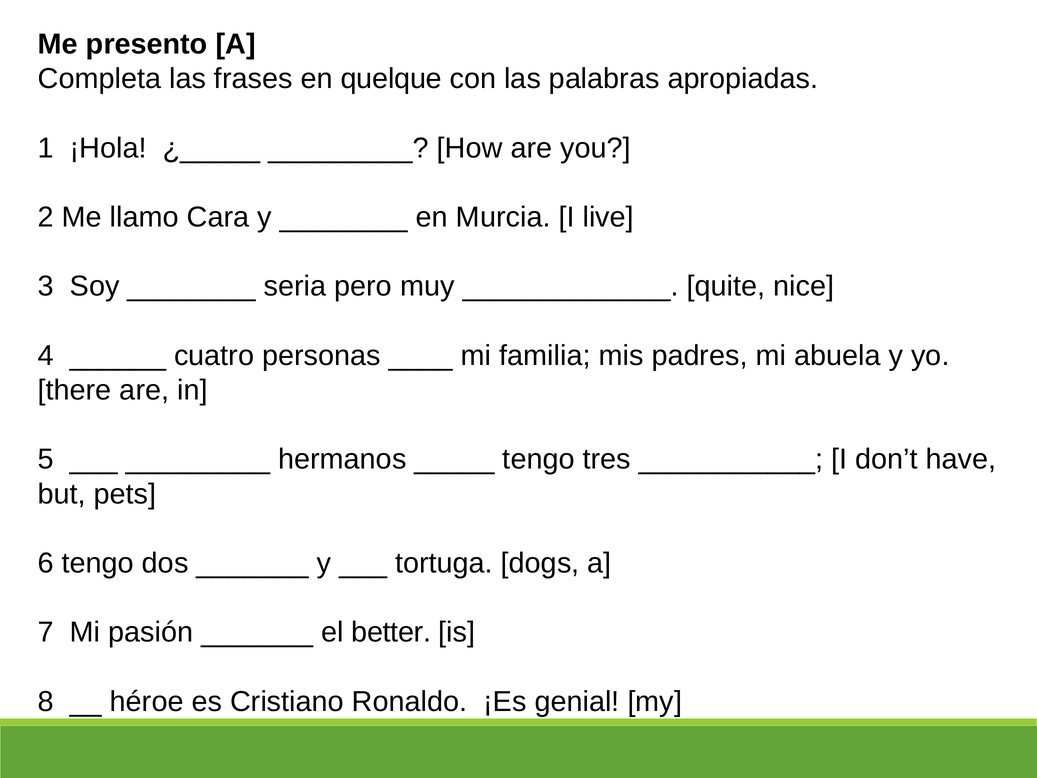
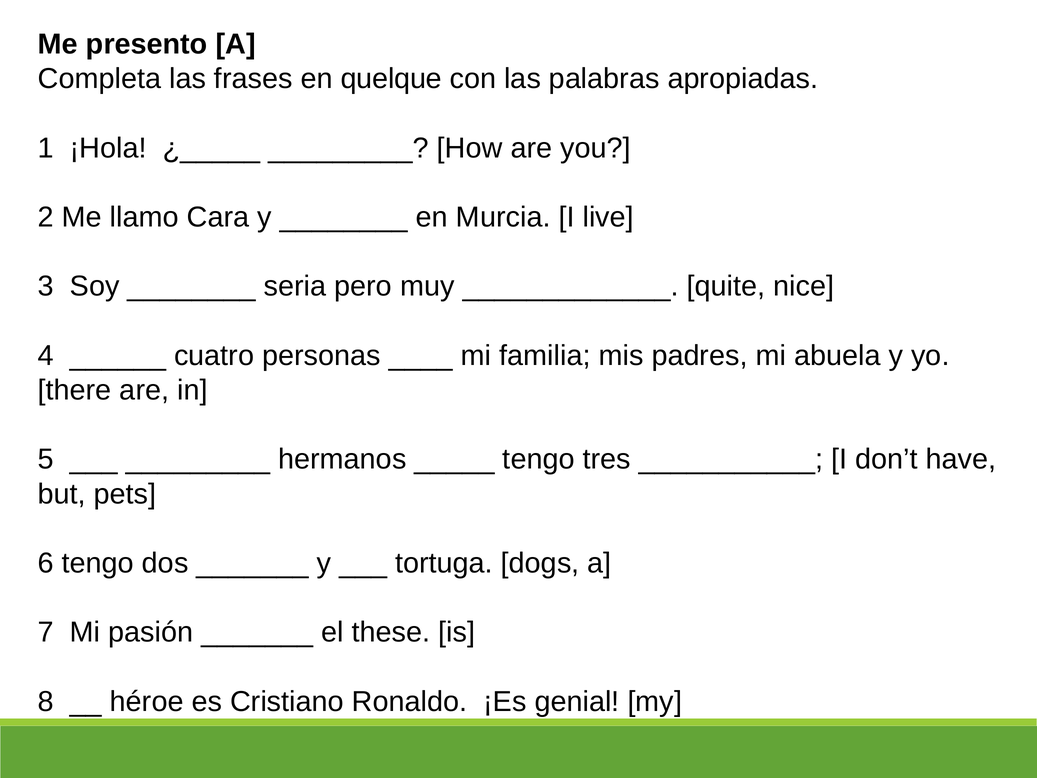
better: better -> these
